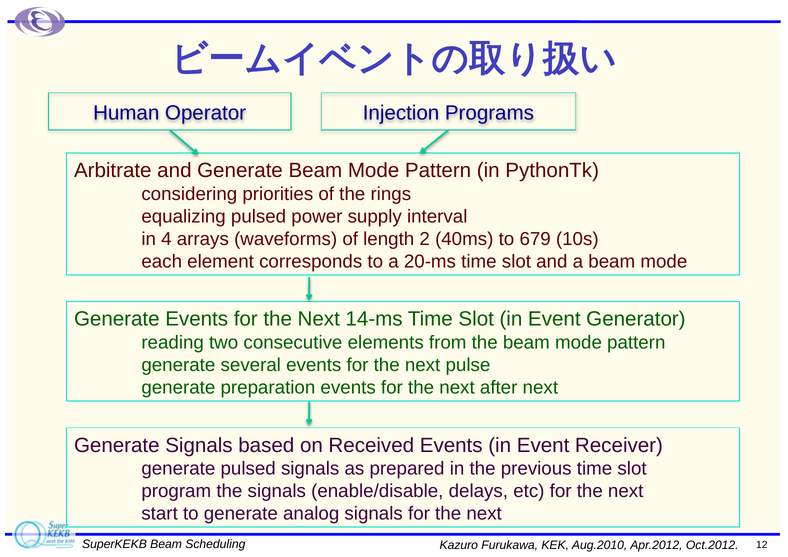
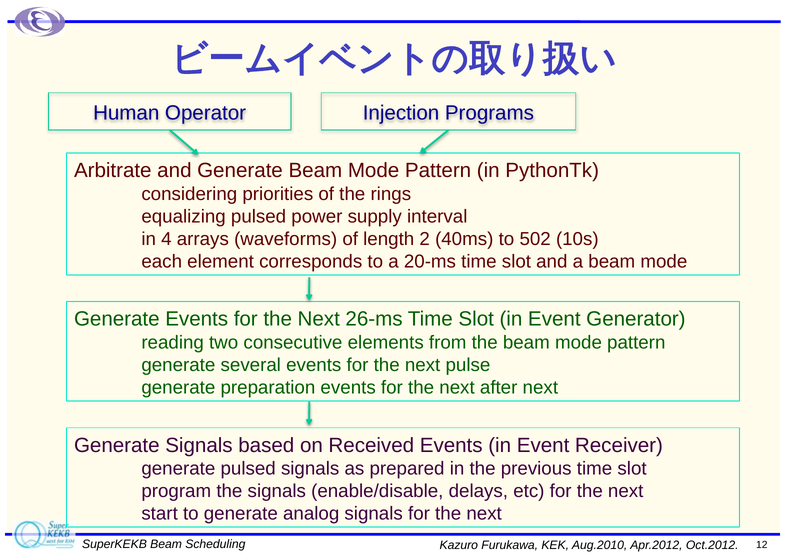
679: 679 -> 502
14-ms: 14-ms -> 26-ms
